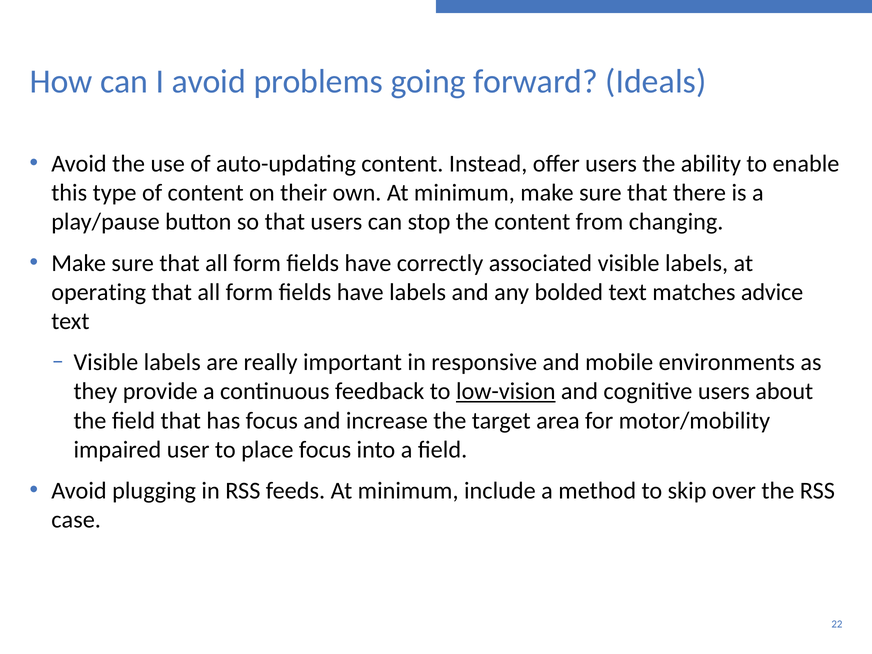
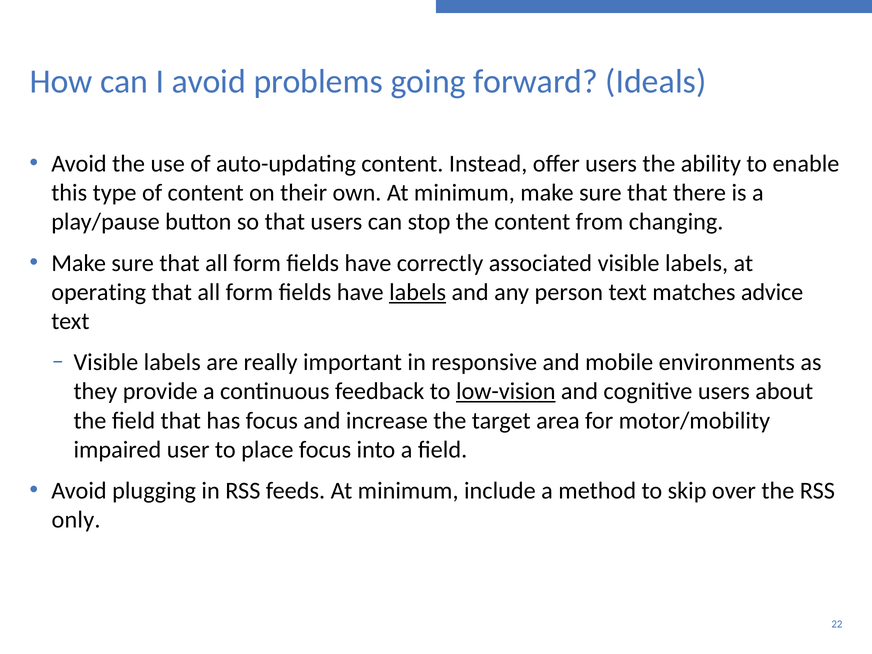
labels at (418, 292) underline: none -> present
bolded: bolded -> person
case: case -> only
